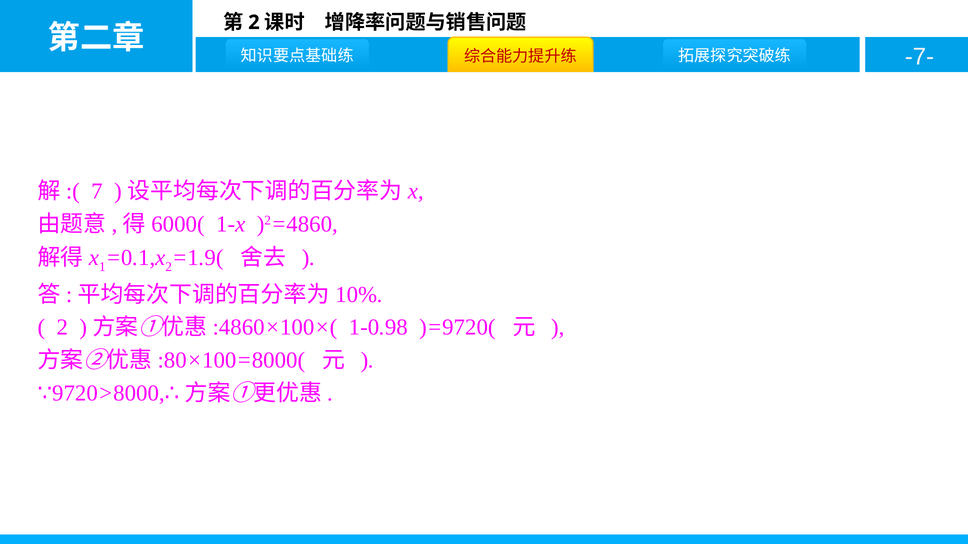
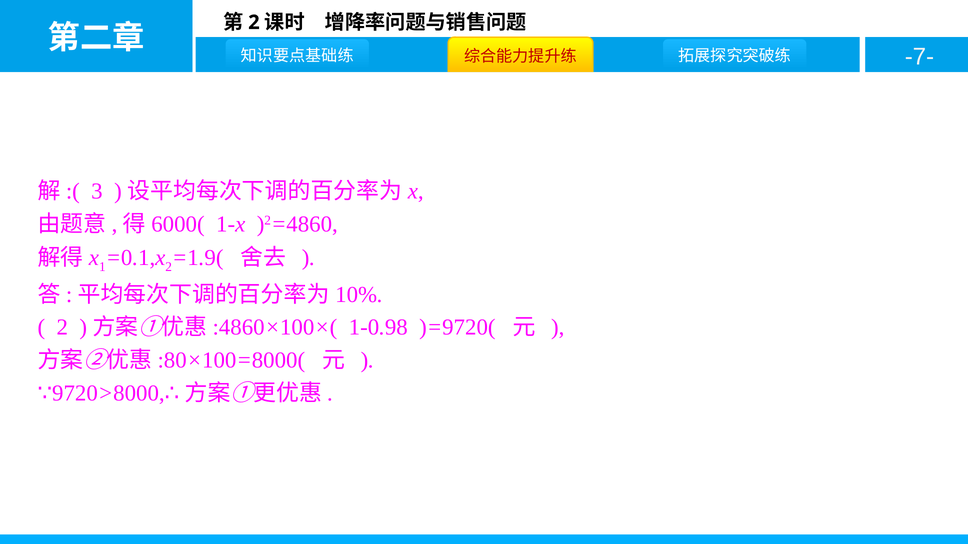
7: 7 -> 3
